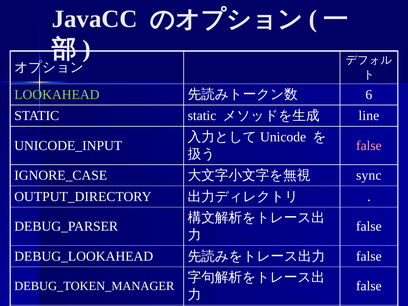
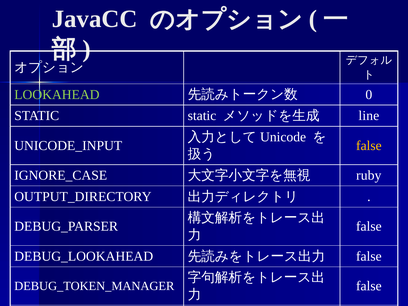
6: 6 -> 0
false at (369, 146) colour: pink -> yellow
sync: sync -> ruby
